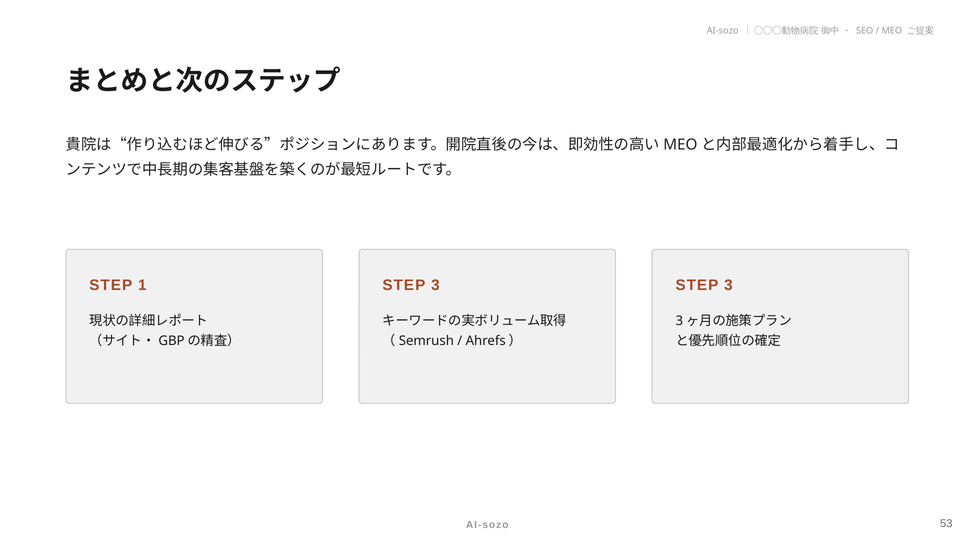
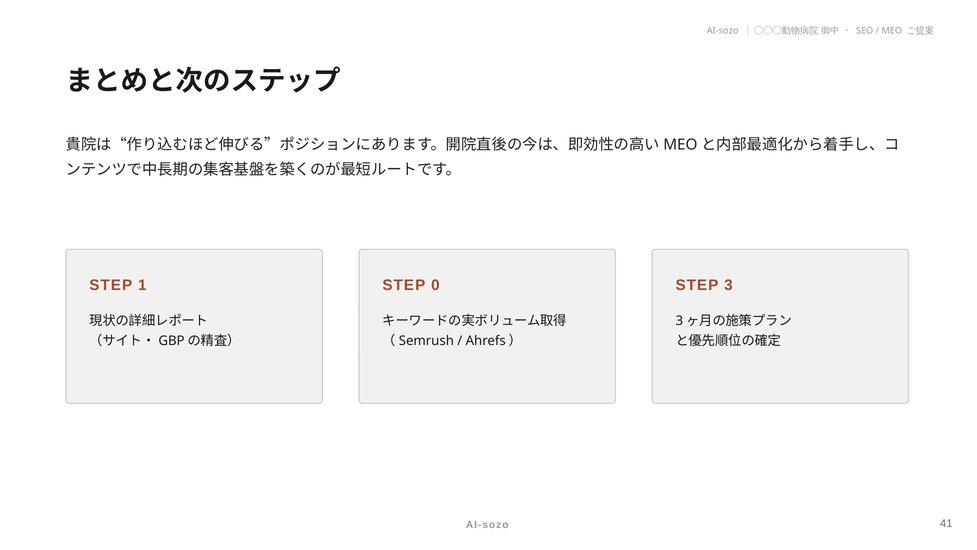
3 at (435, 285): 3 -> 0
53: 53 -> 41
